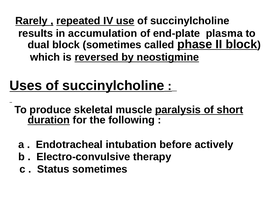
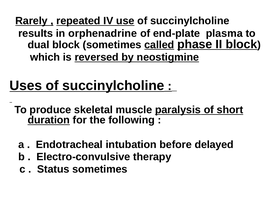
accumulation: accumulation -> orphenadrine
called underline: none -> present
actively: actively -> delayed
